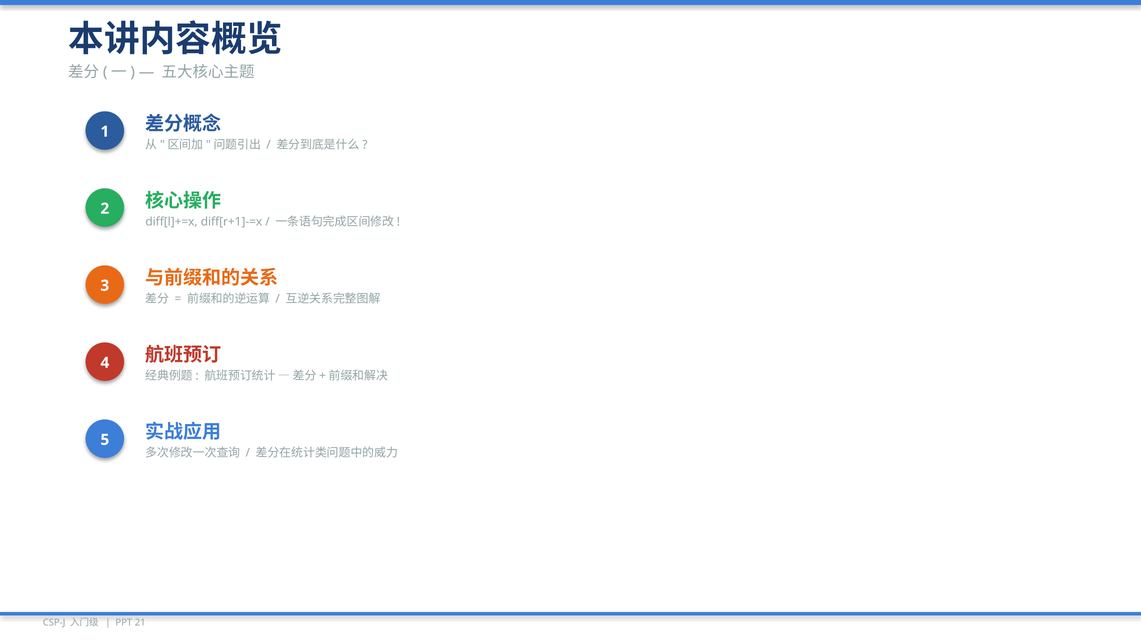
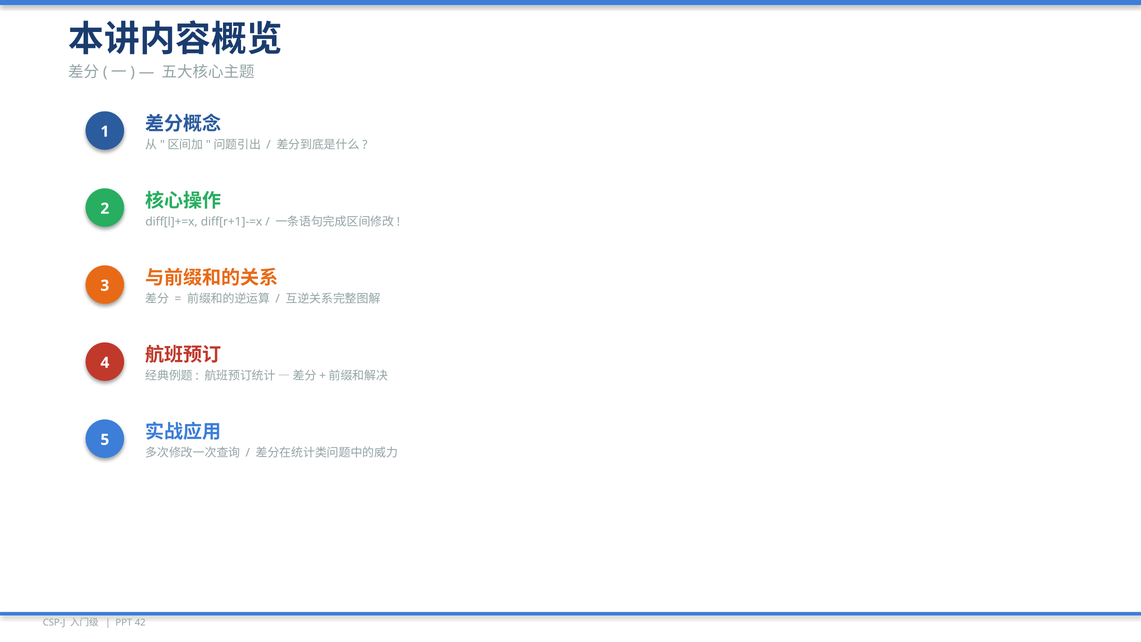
21: 21 -> 42
